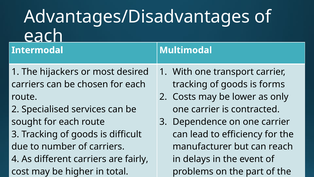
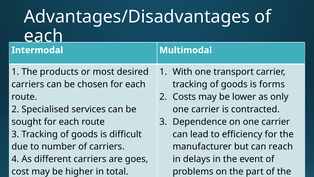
hijackers: hijackers -> products
fairly: fairly -> goes
